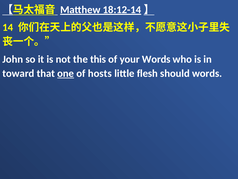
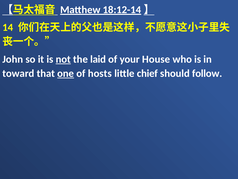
not underline: none -> present
this: this -> laid
your Words: Words -> House
flesh: flesh -> chief
should words: words -> follow
